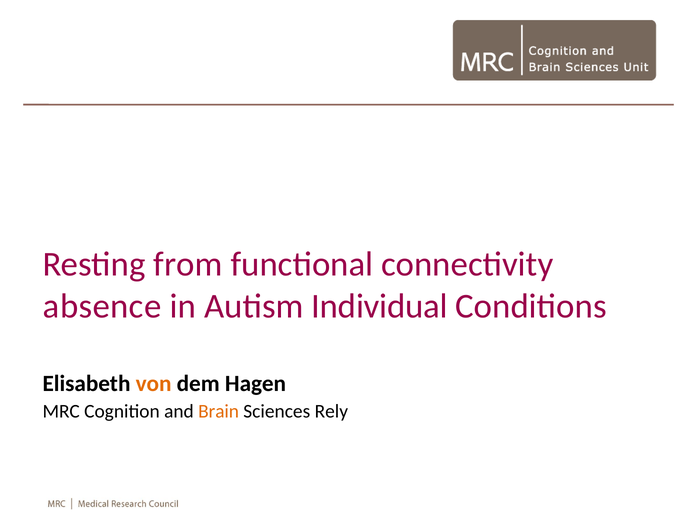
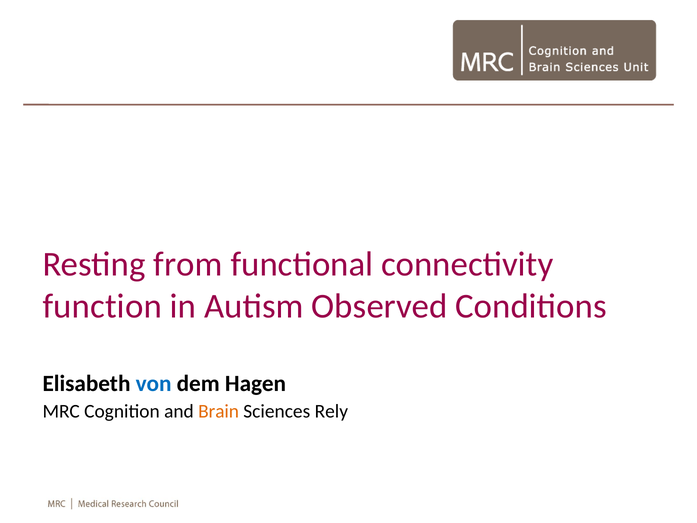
absence: absence -> function
Individual: Individual -> Observed
von colour: orange -> blue
